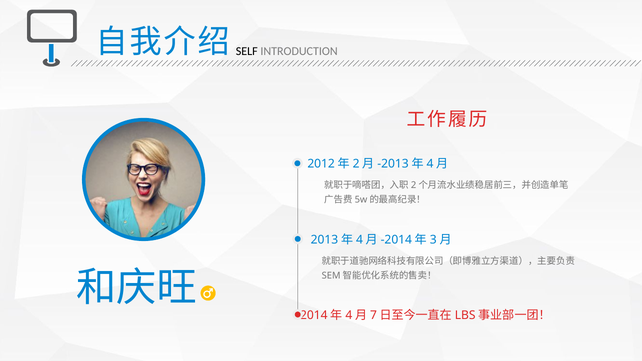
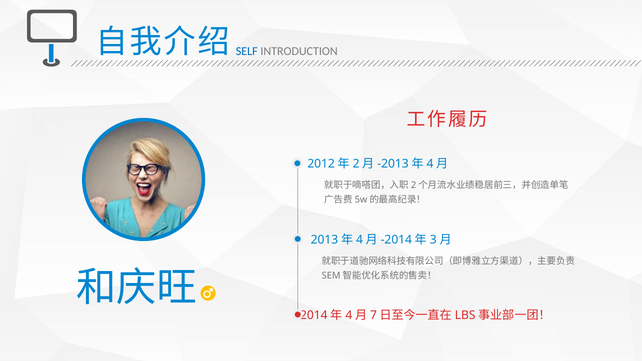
SELF colour: black -> blue
